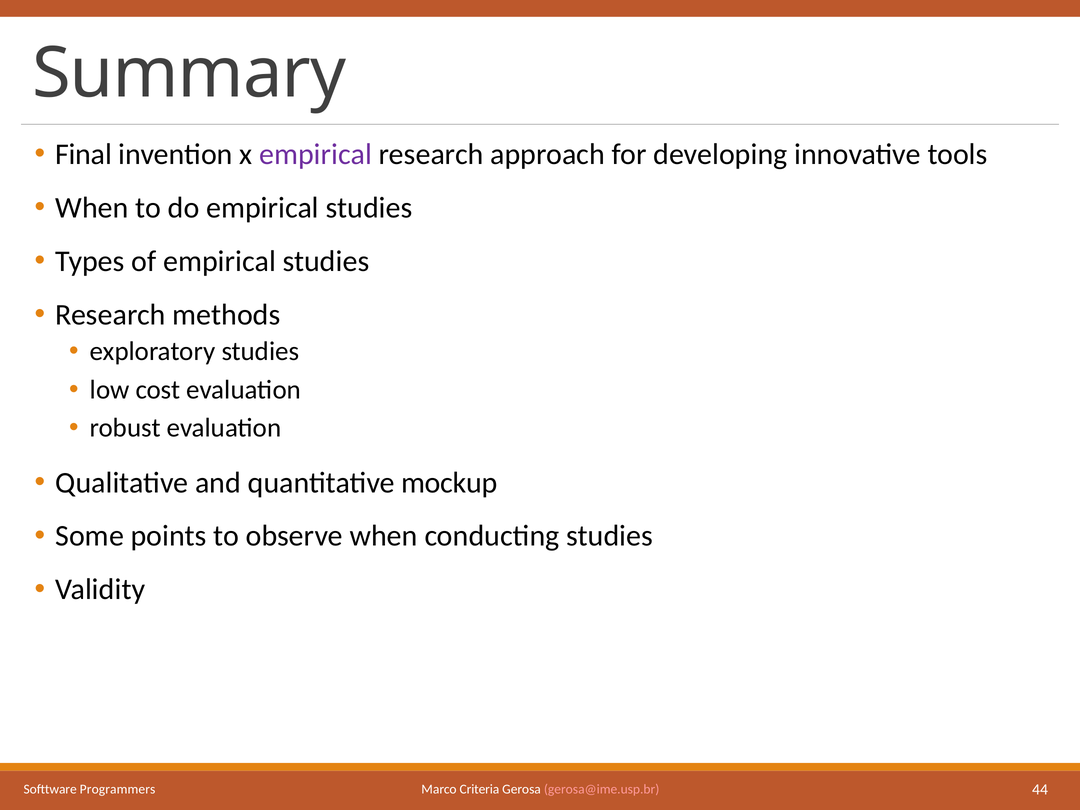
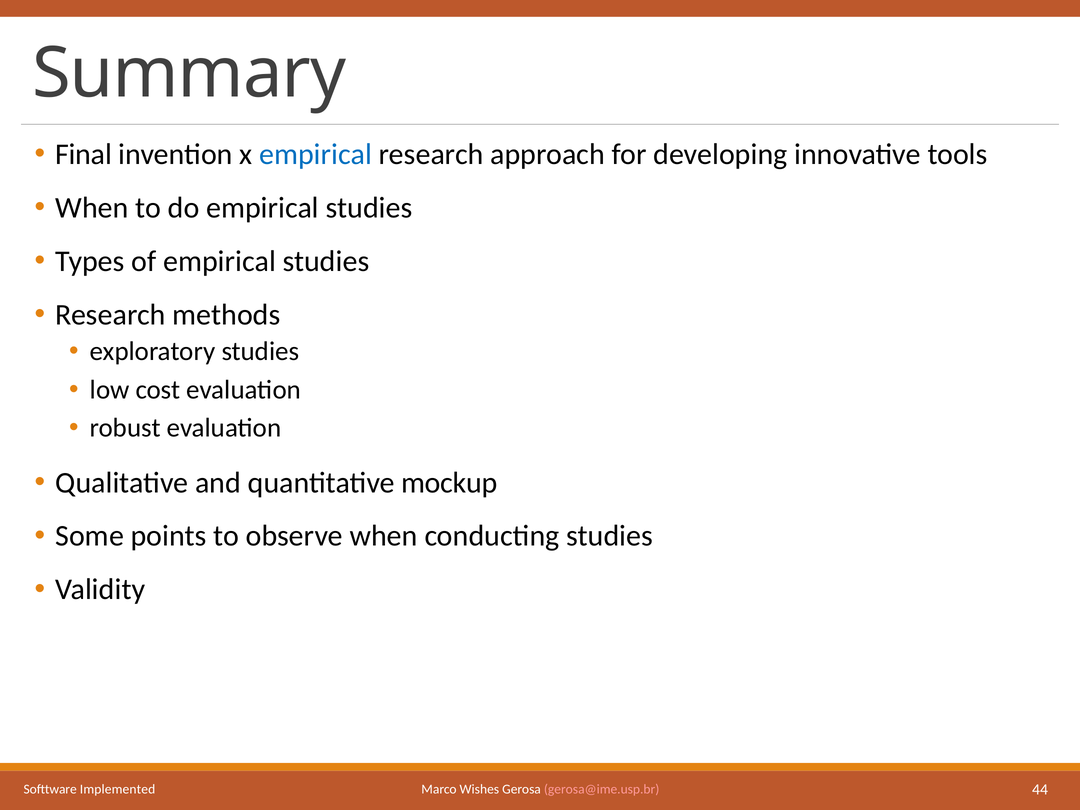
empirical at (316, 154) colour: purple -> blue
Criteria: Criteria -> Wishes
Programmers: Programmers -> Implemented
